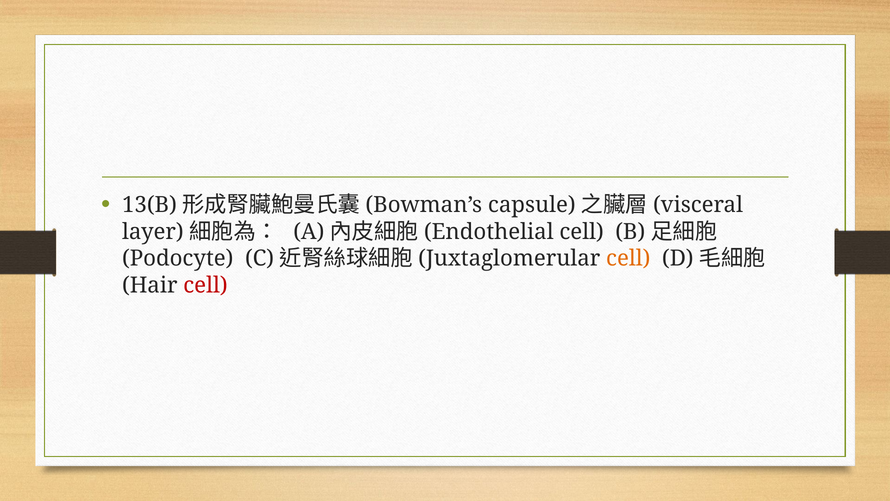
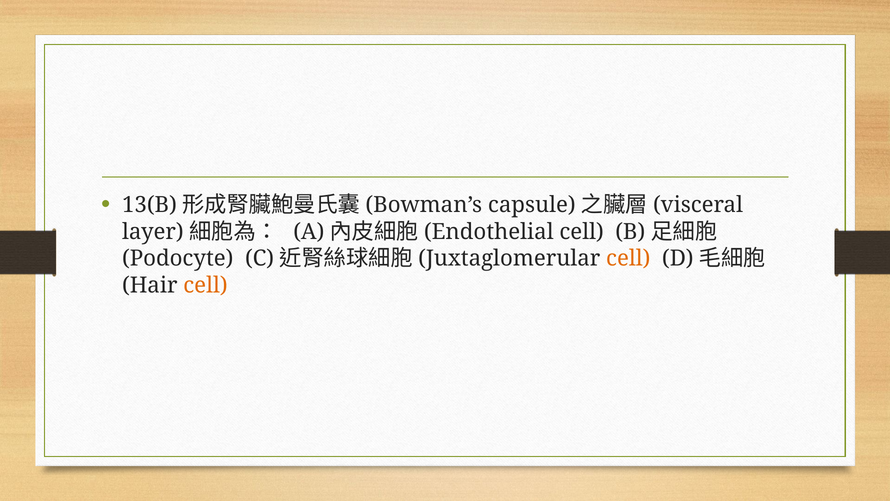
cell at (205, 285) colour: red -> orange
